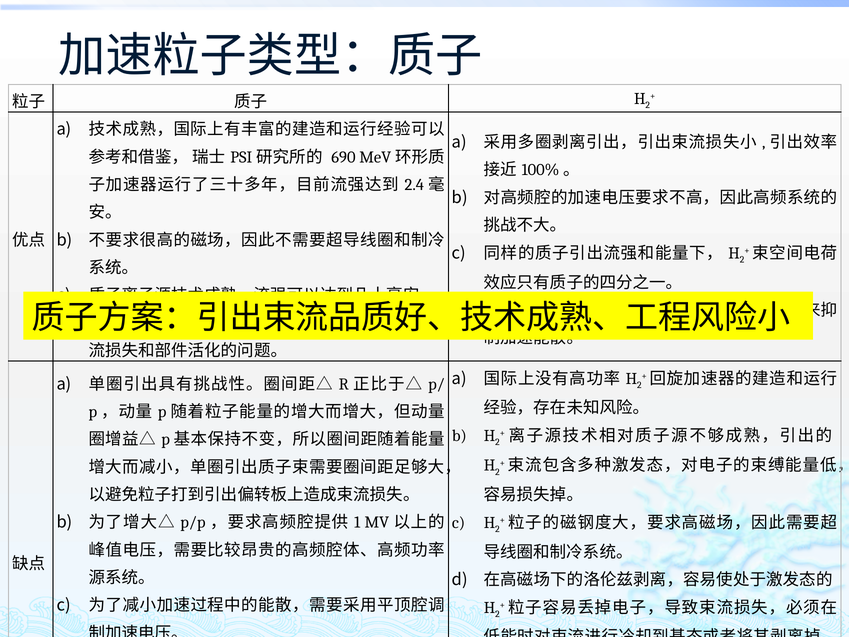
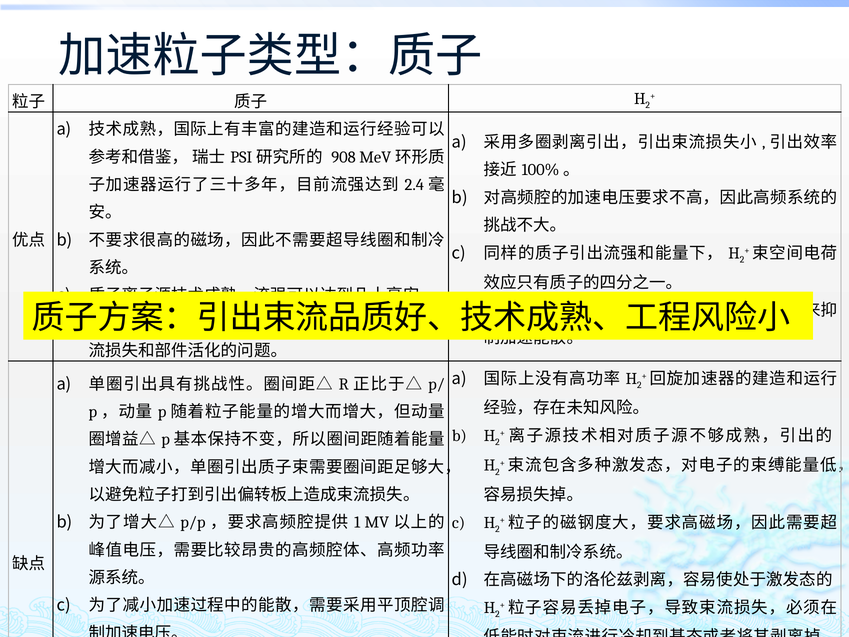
690: 690 -> 908
